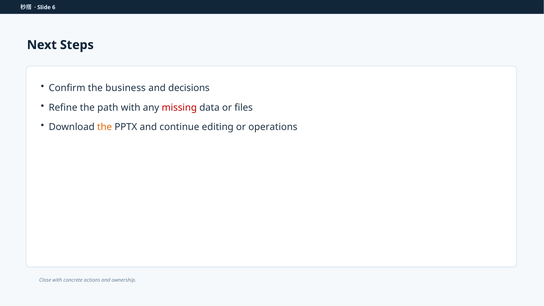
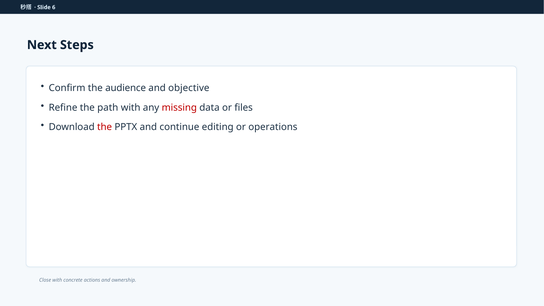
business: business -> audience
decisions: decisions -> objective
the at (105, 127) colour: orange -> red
